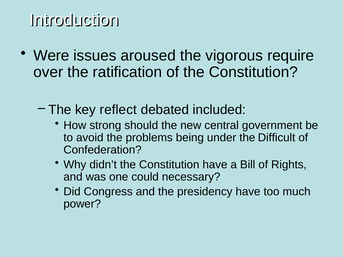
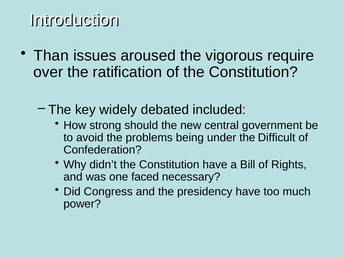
Were: Were -> Than
reflect: reflect -> widely
could: could -> faced
